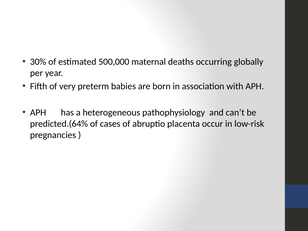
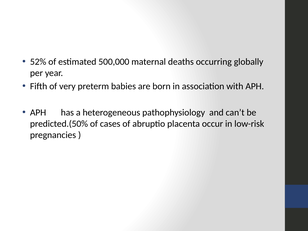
30%: 30% -> 52%
predicted.(64%: predicted.(64% -> predicted.(50%
